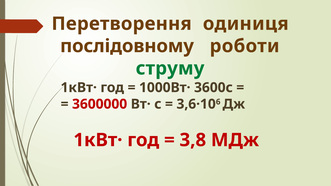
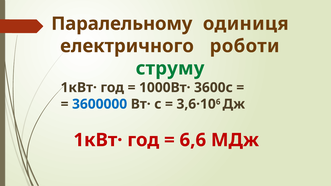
Перетворення: Перетворення -> Паралельному
послідовному: послідовному -> електричного
3600000 colour: red -> blue
3,8: 3,8 -> 6,6
